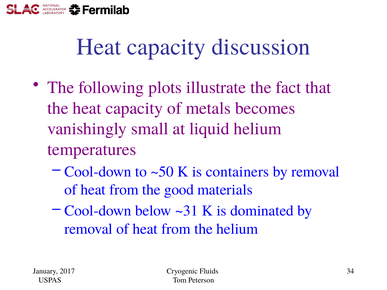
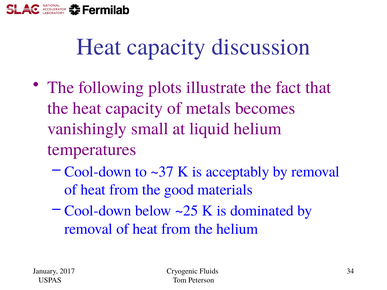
~50: ~50 -> ~37
containers: containers -> acceptably
~31: ~31 -> ~25
